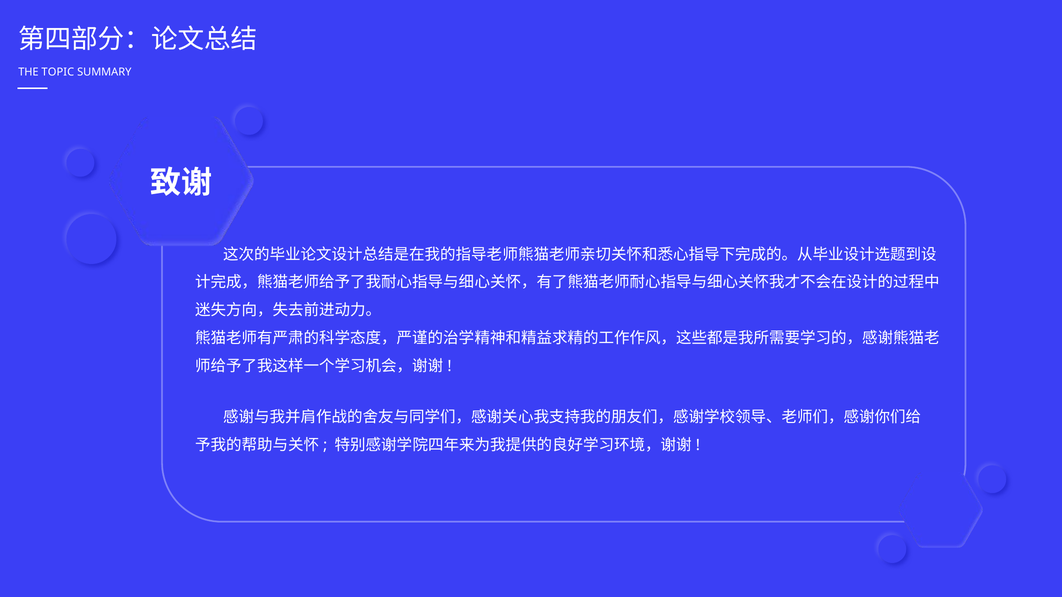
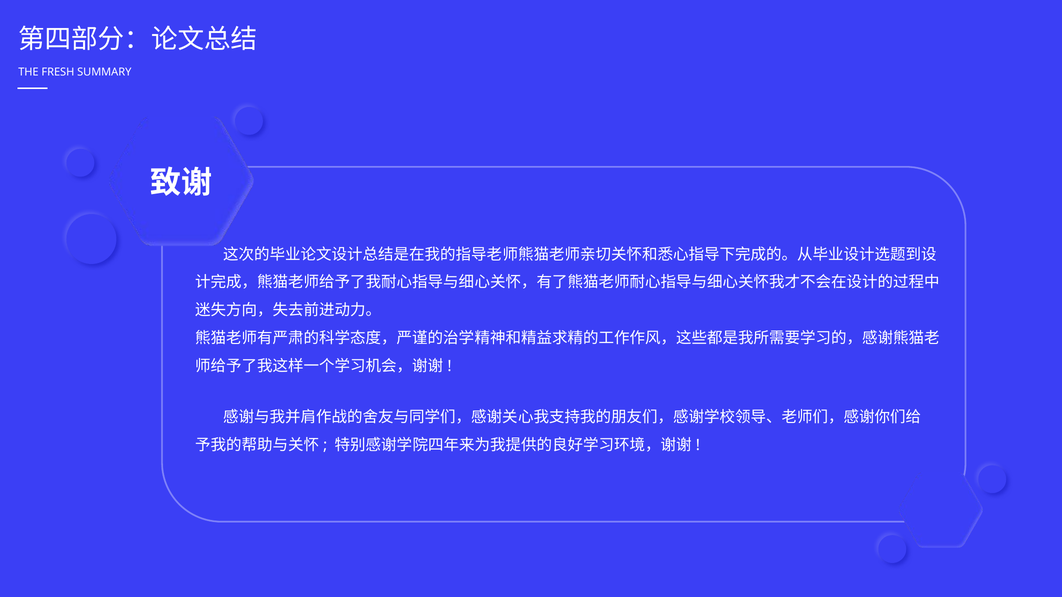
TOPIC: TOPIC -> FRESH
